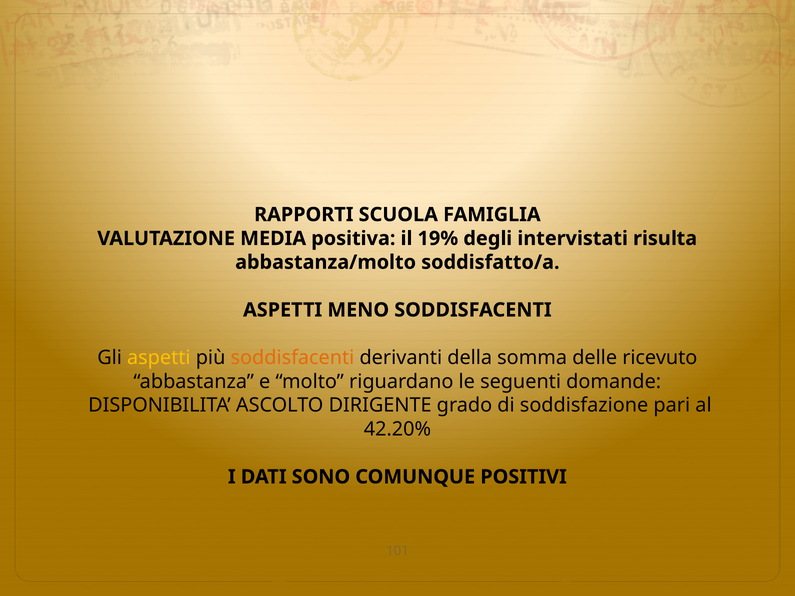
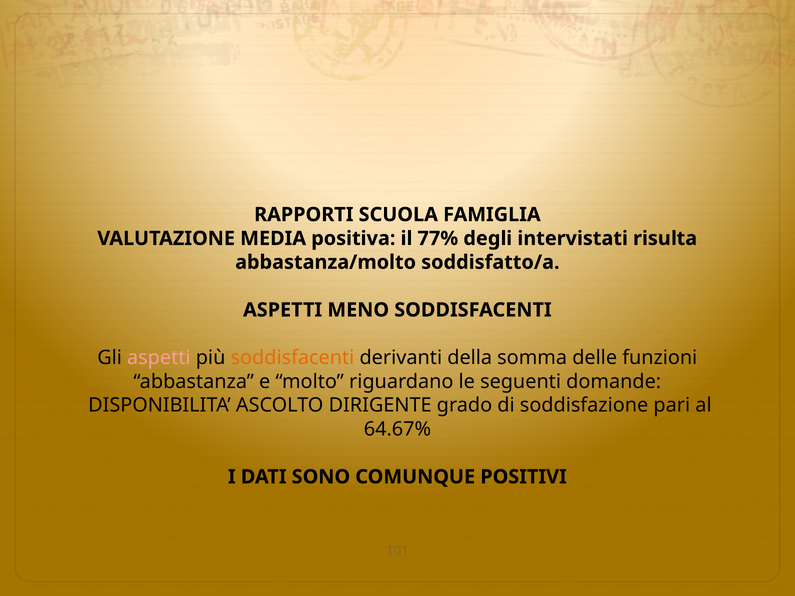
19%: 19% -> 77%
aspetti at (159, 358) colour: yellow -> pink
ricevuto: ricevuto -> funzioni
42.20%: 42.20% -> 64.67%
